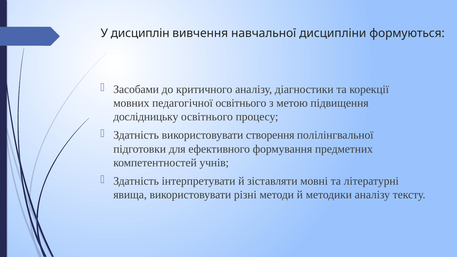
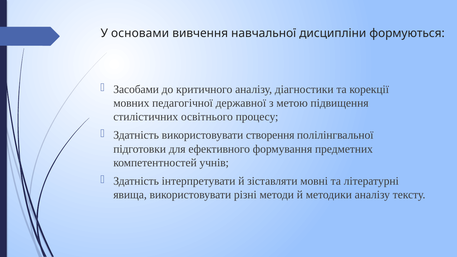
дисциплін: дисциплін -> основами
педагогічної освітнього: освітнього -> державної
дослідницьку: дослідницьку -> стилістичних
